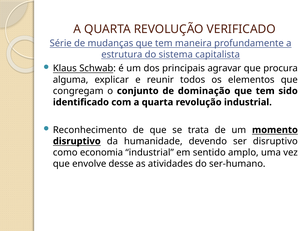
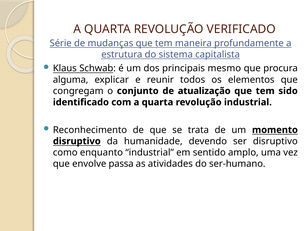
agravar: agravar -> mesmo
dominação: dominação -> atualização
economia: economia -> enquanto
desse: desse -> passa
